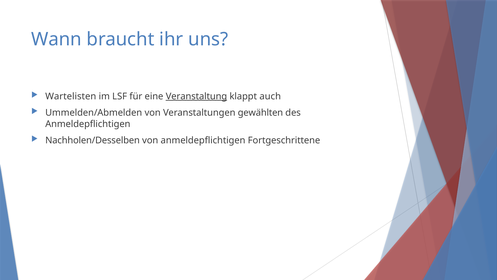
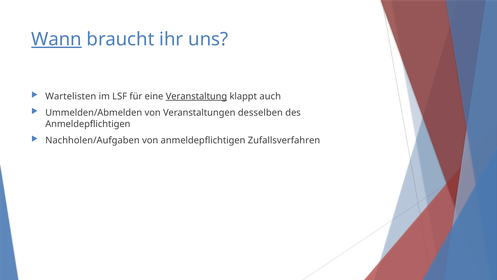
Wann underline: none -> present
gewählten: gewählten -> desselben
Nachholen/Desselben: Nachholen/Desselben -> Nachholen/Aufgaben
Fortgeschrittene: Fortgeschrittene -> Zufallsverfahren
